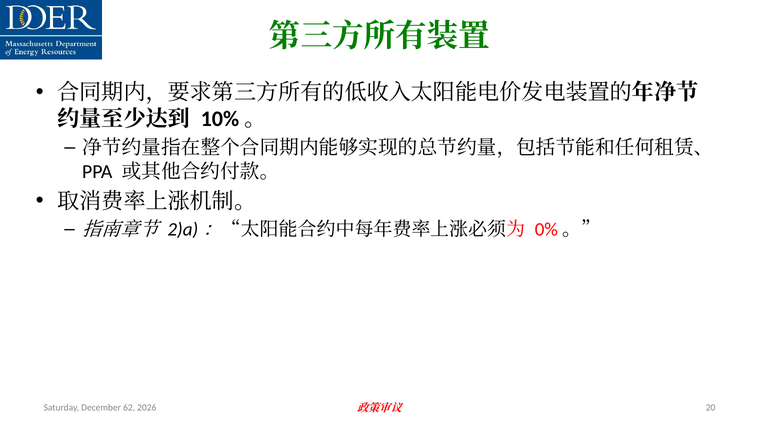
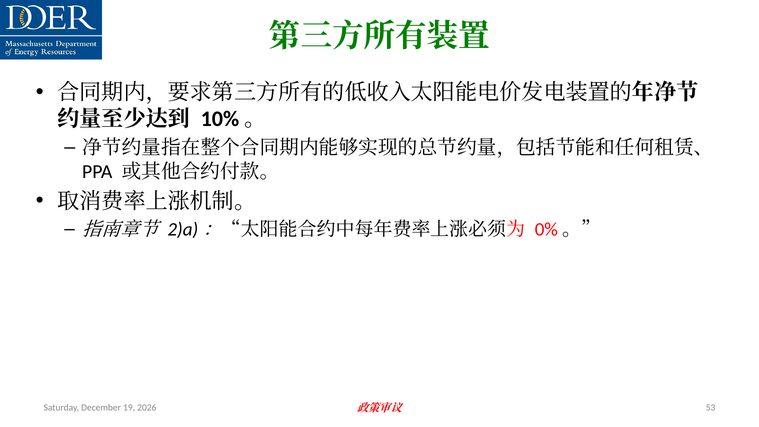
62: 62 -> 19
20: 20 -> 53
